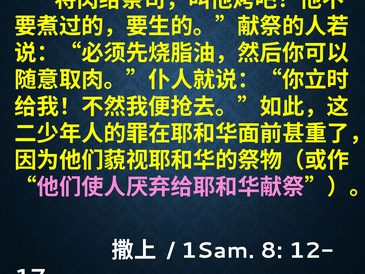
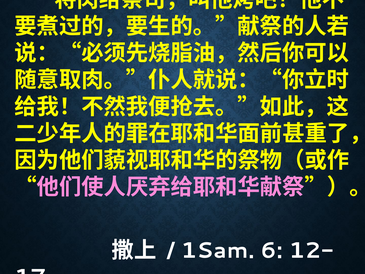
8: 8 -> 6
